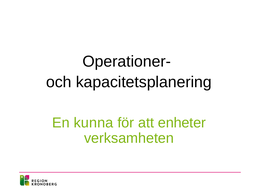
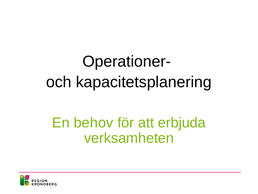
kunna: kunna -> behov
enheter: enheter -> erbjuda
